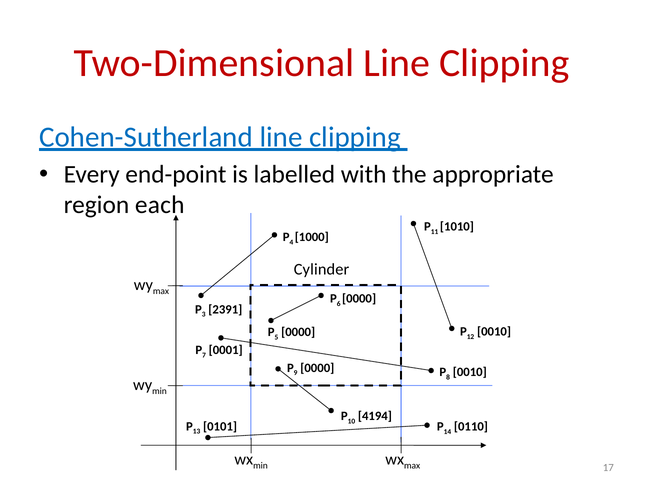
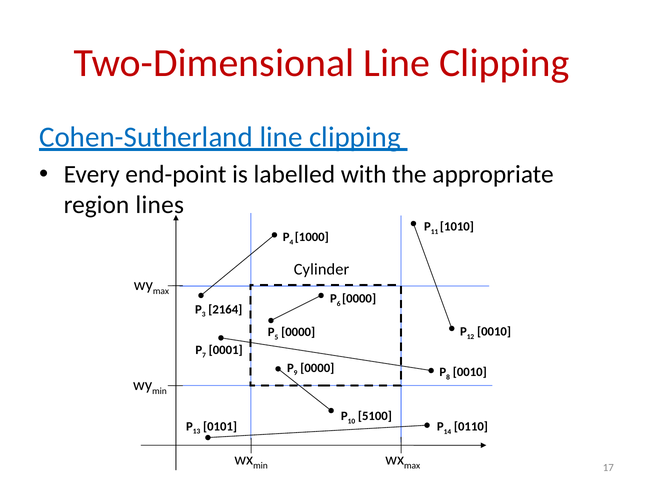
each: each -> lines
2391: 2391 -> 2164
4194: 4194 -> 5100
